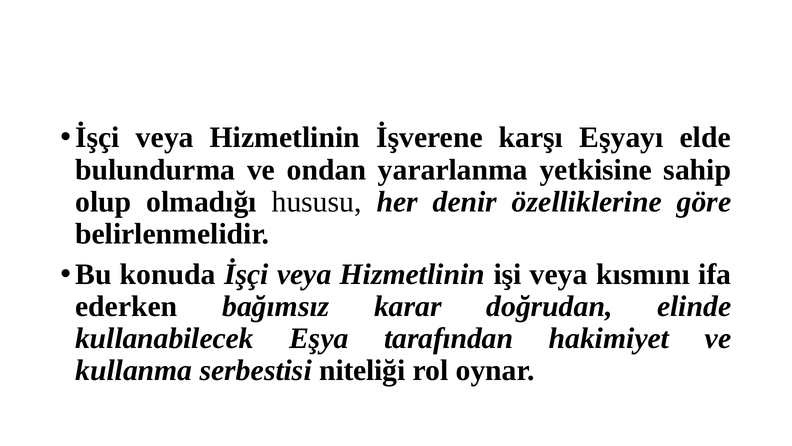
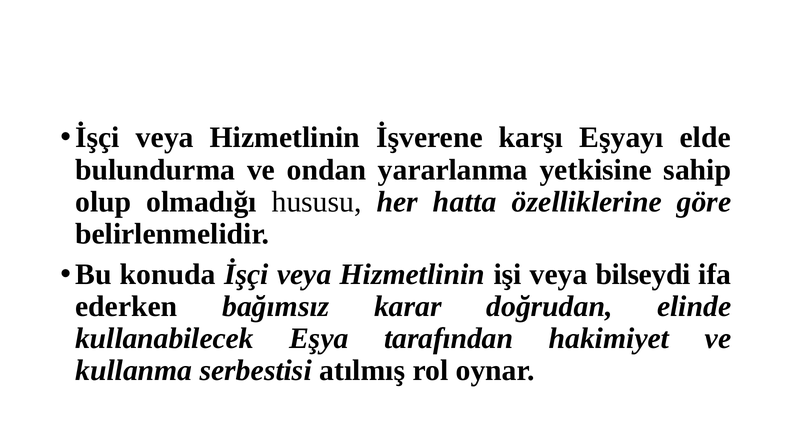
denir: denir -> hatta
kısmını: kısmını -> bilseydi
niteliği: niteliği -> atılmış
